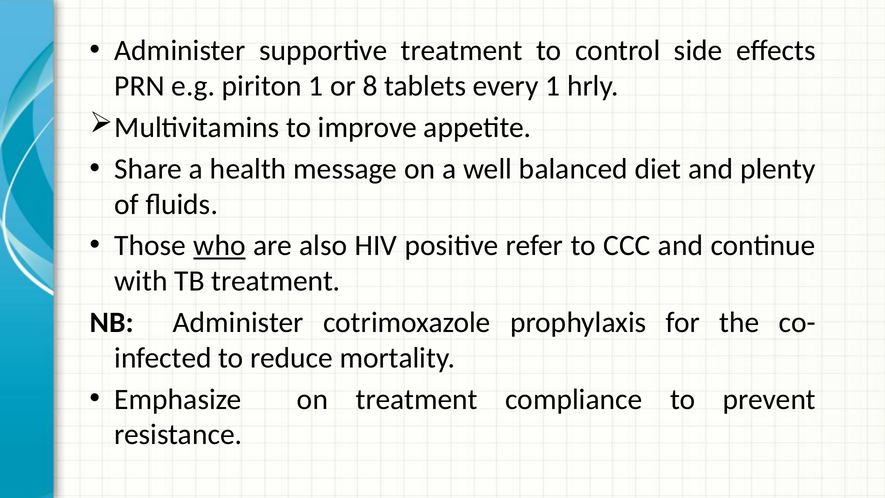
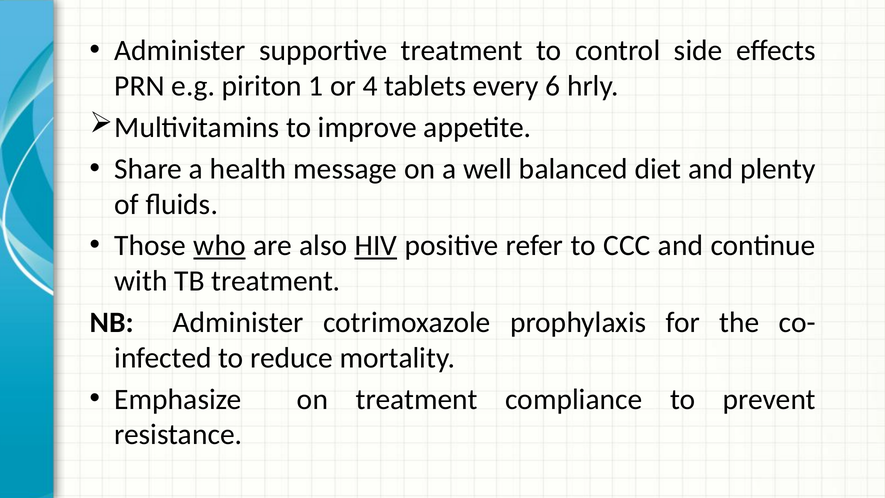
8: 8 -> 4
every 1: 1 -> 6
HIV underline: none -> present
